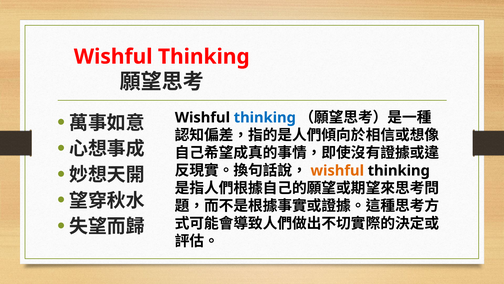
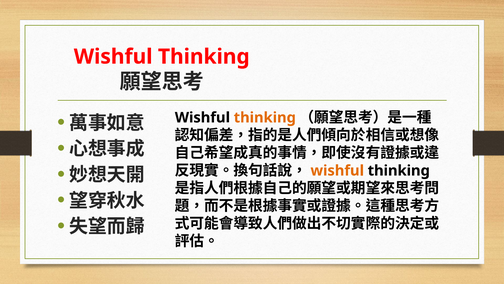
thinking at (265, 117) colour: blue -> orange
